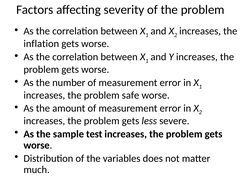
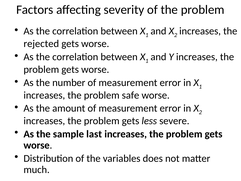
inflation: inflation -> rejected
test: test -> last
